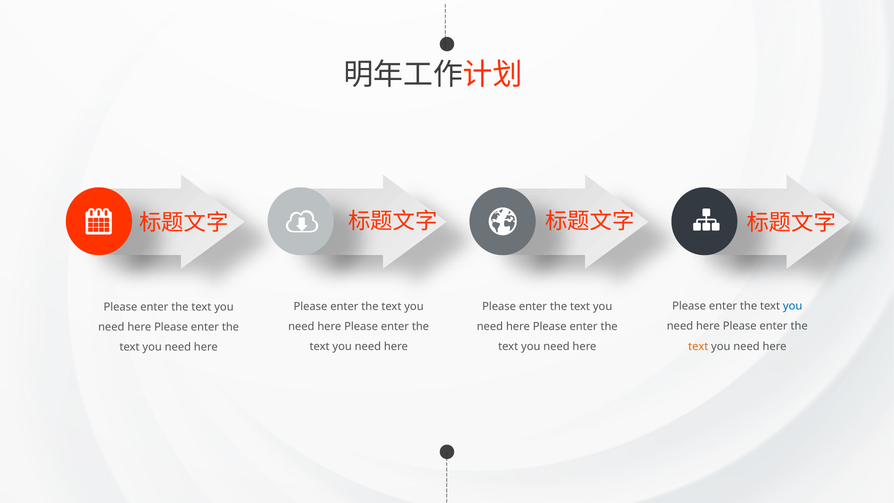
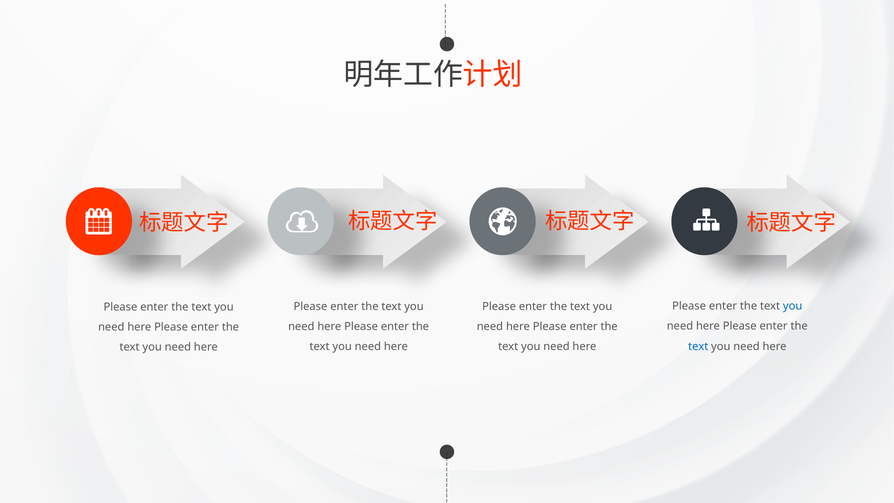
text at (698, 346) colour: orange -> blue
